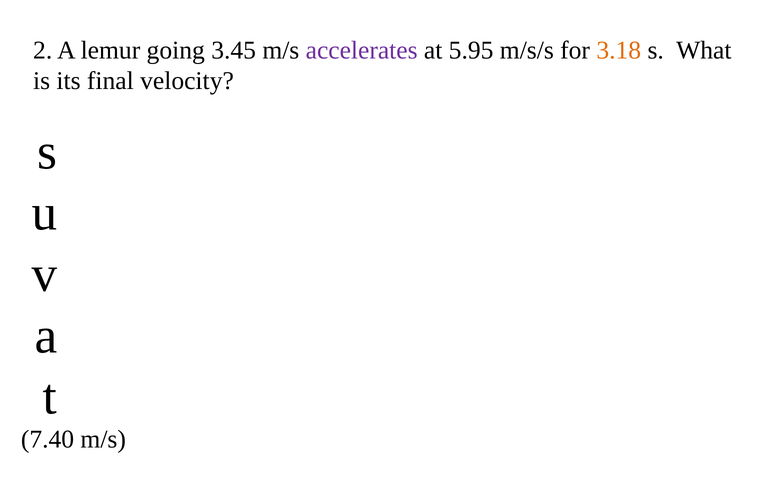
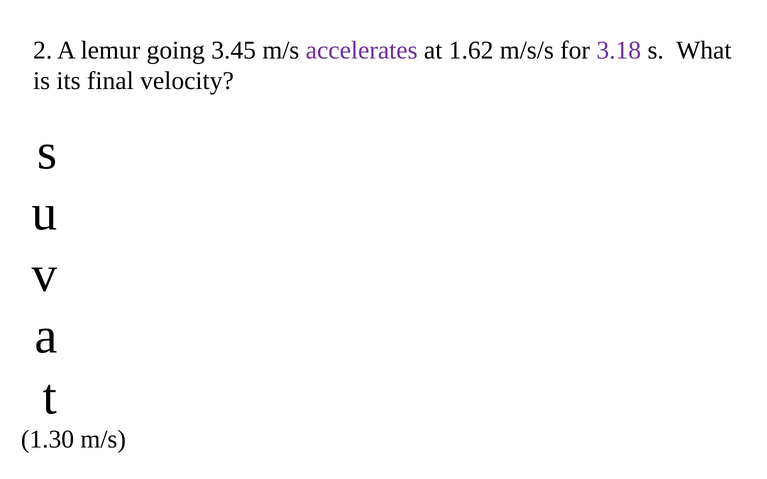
5.95: 5.95 -> 1.62
3.18 colour: orange -> purple
7.40: 7.40 -> 1.30
